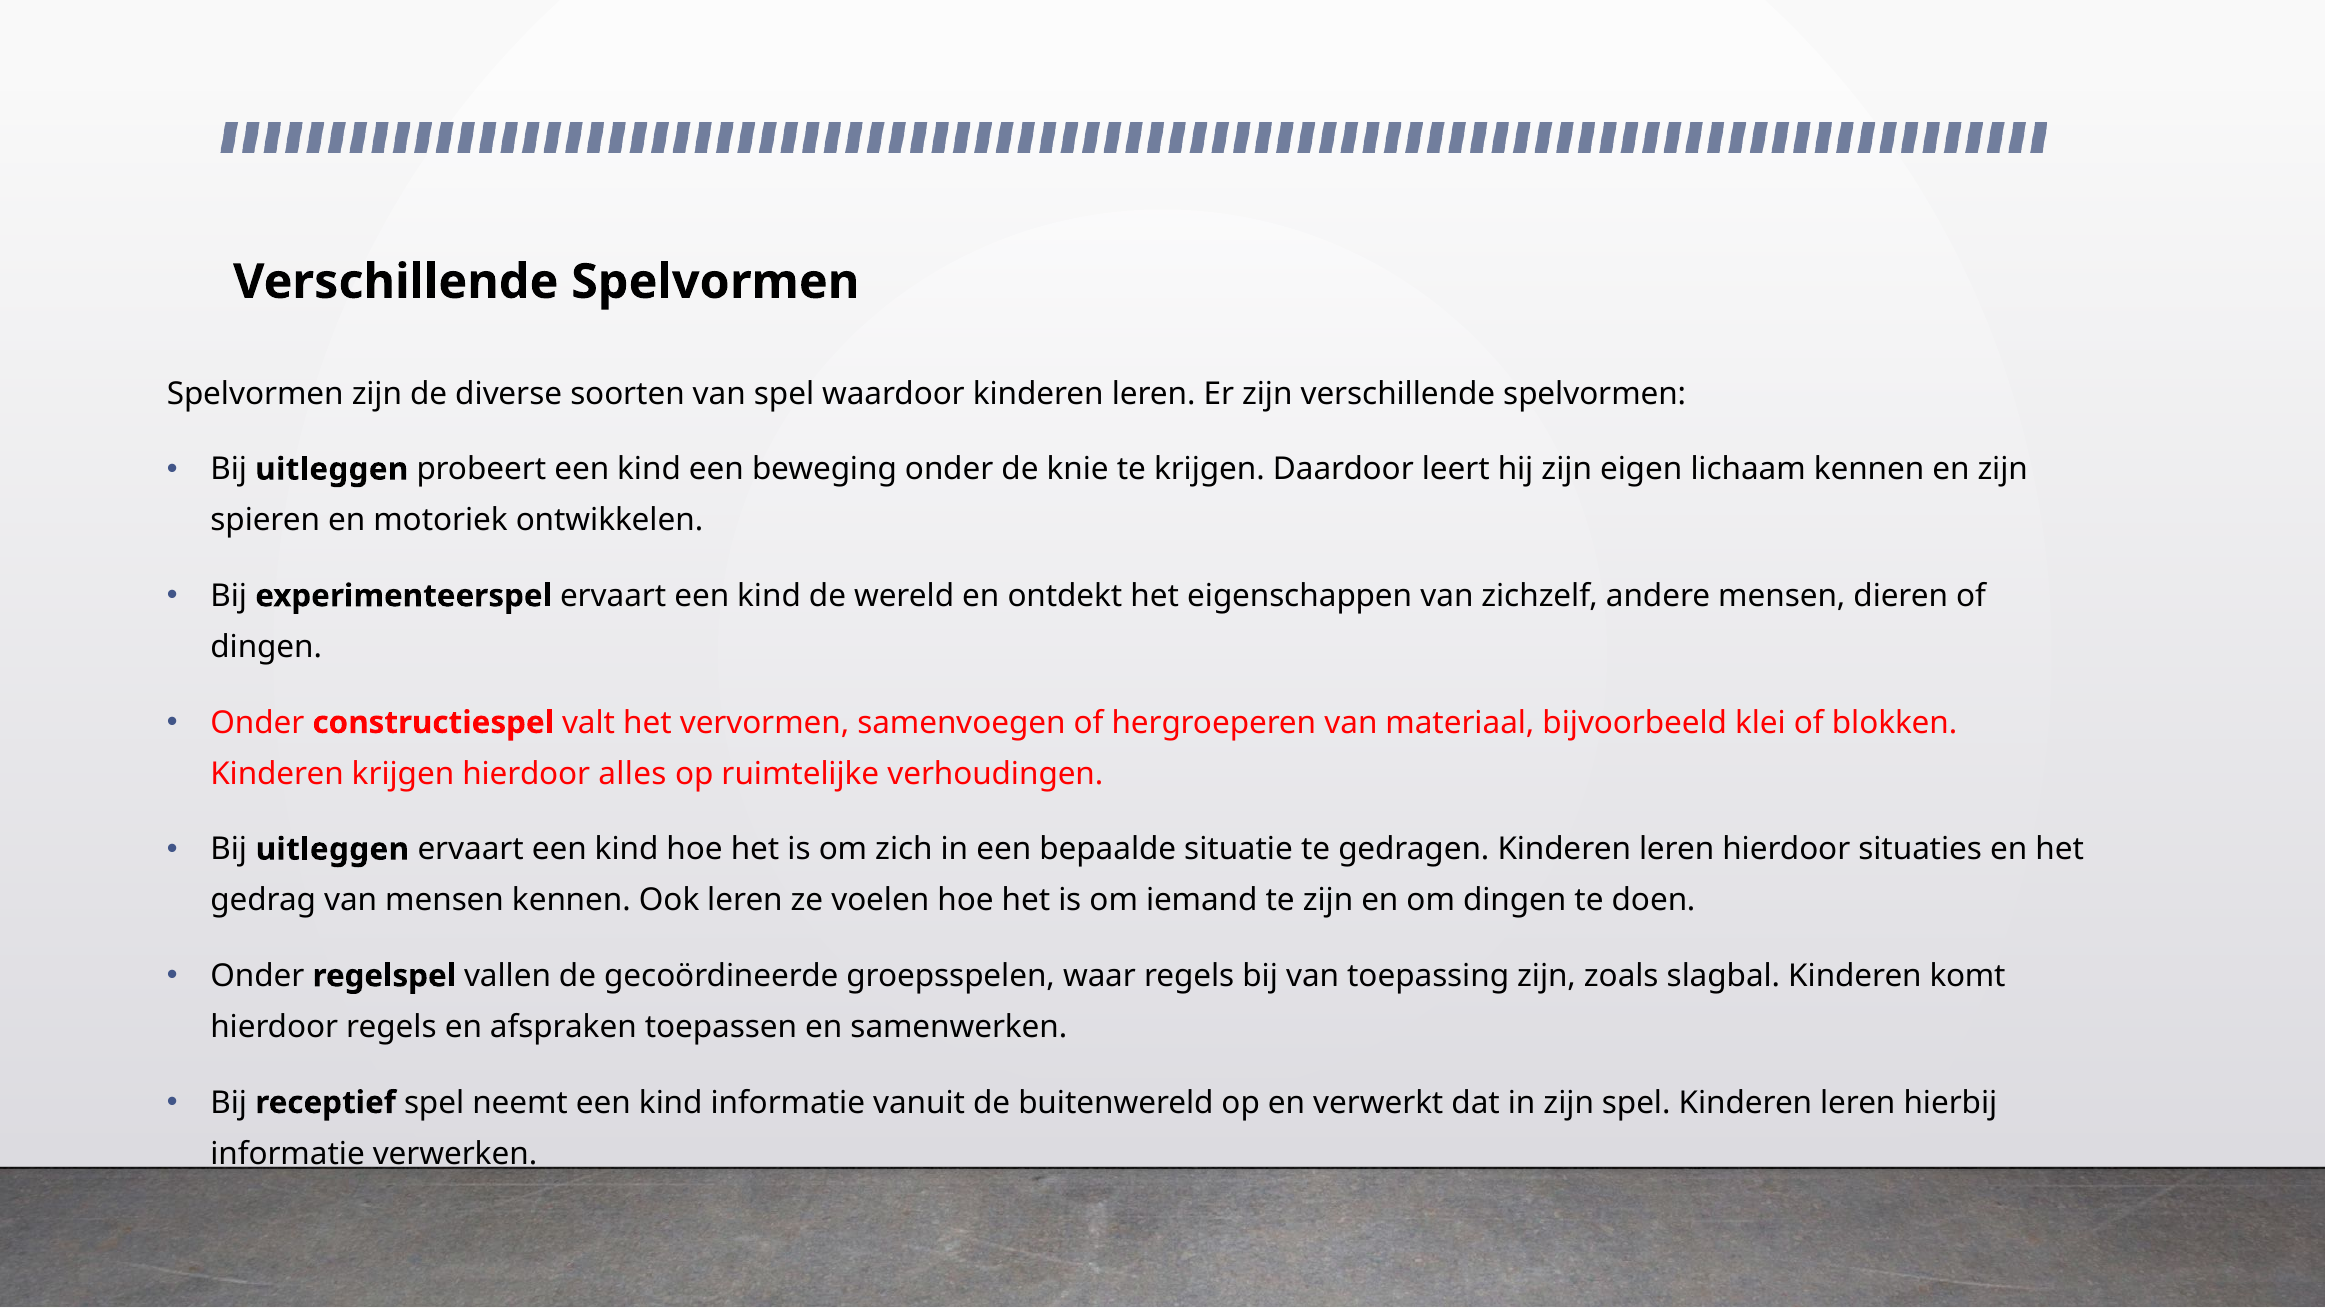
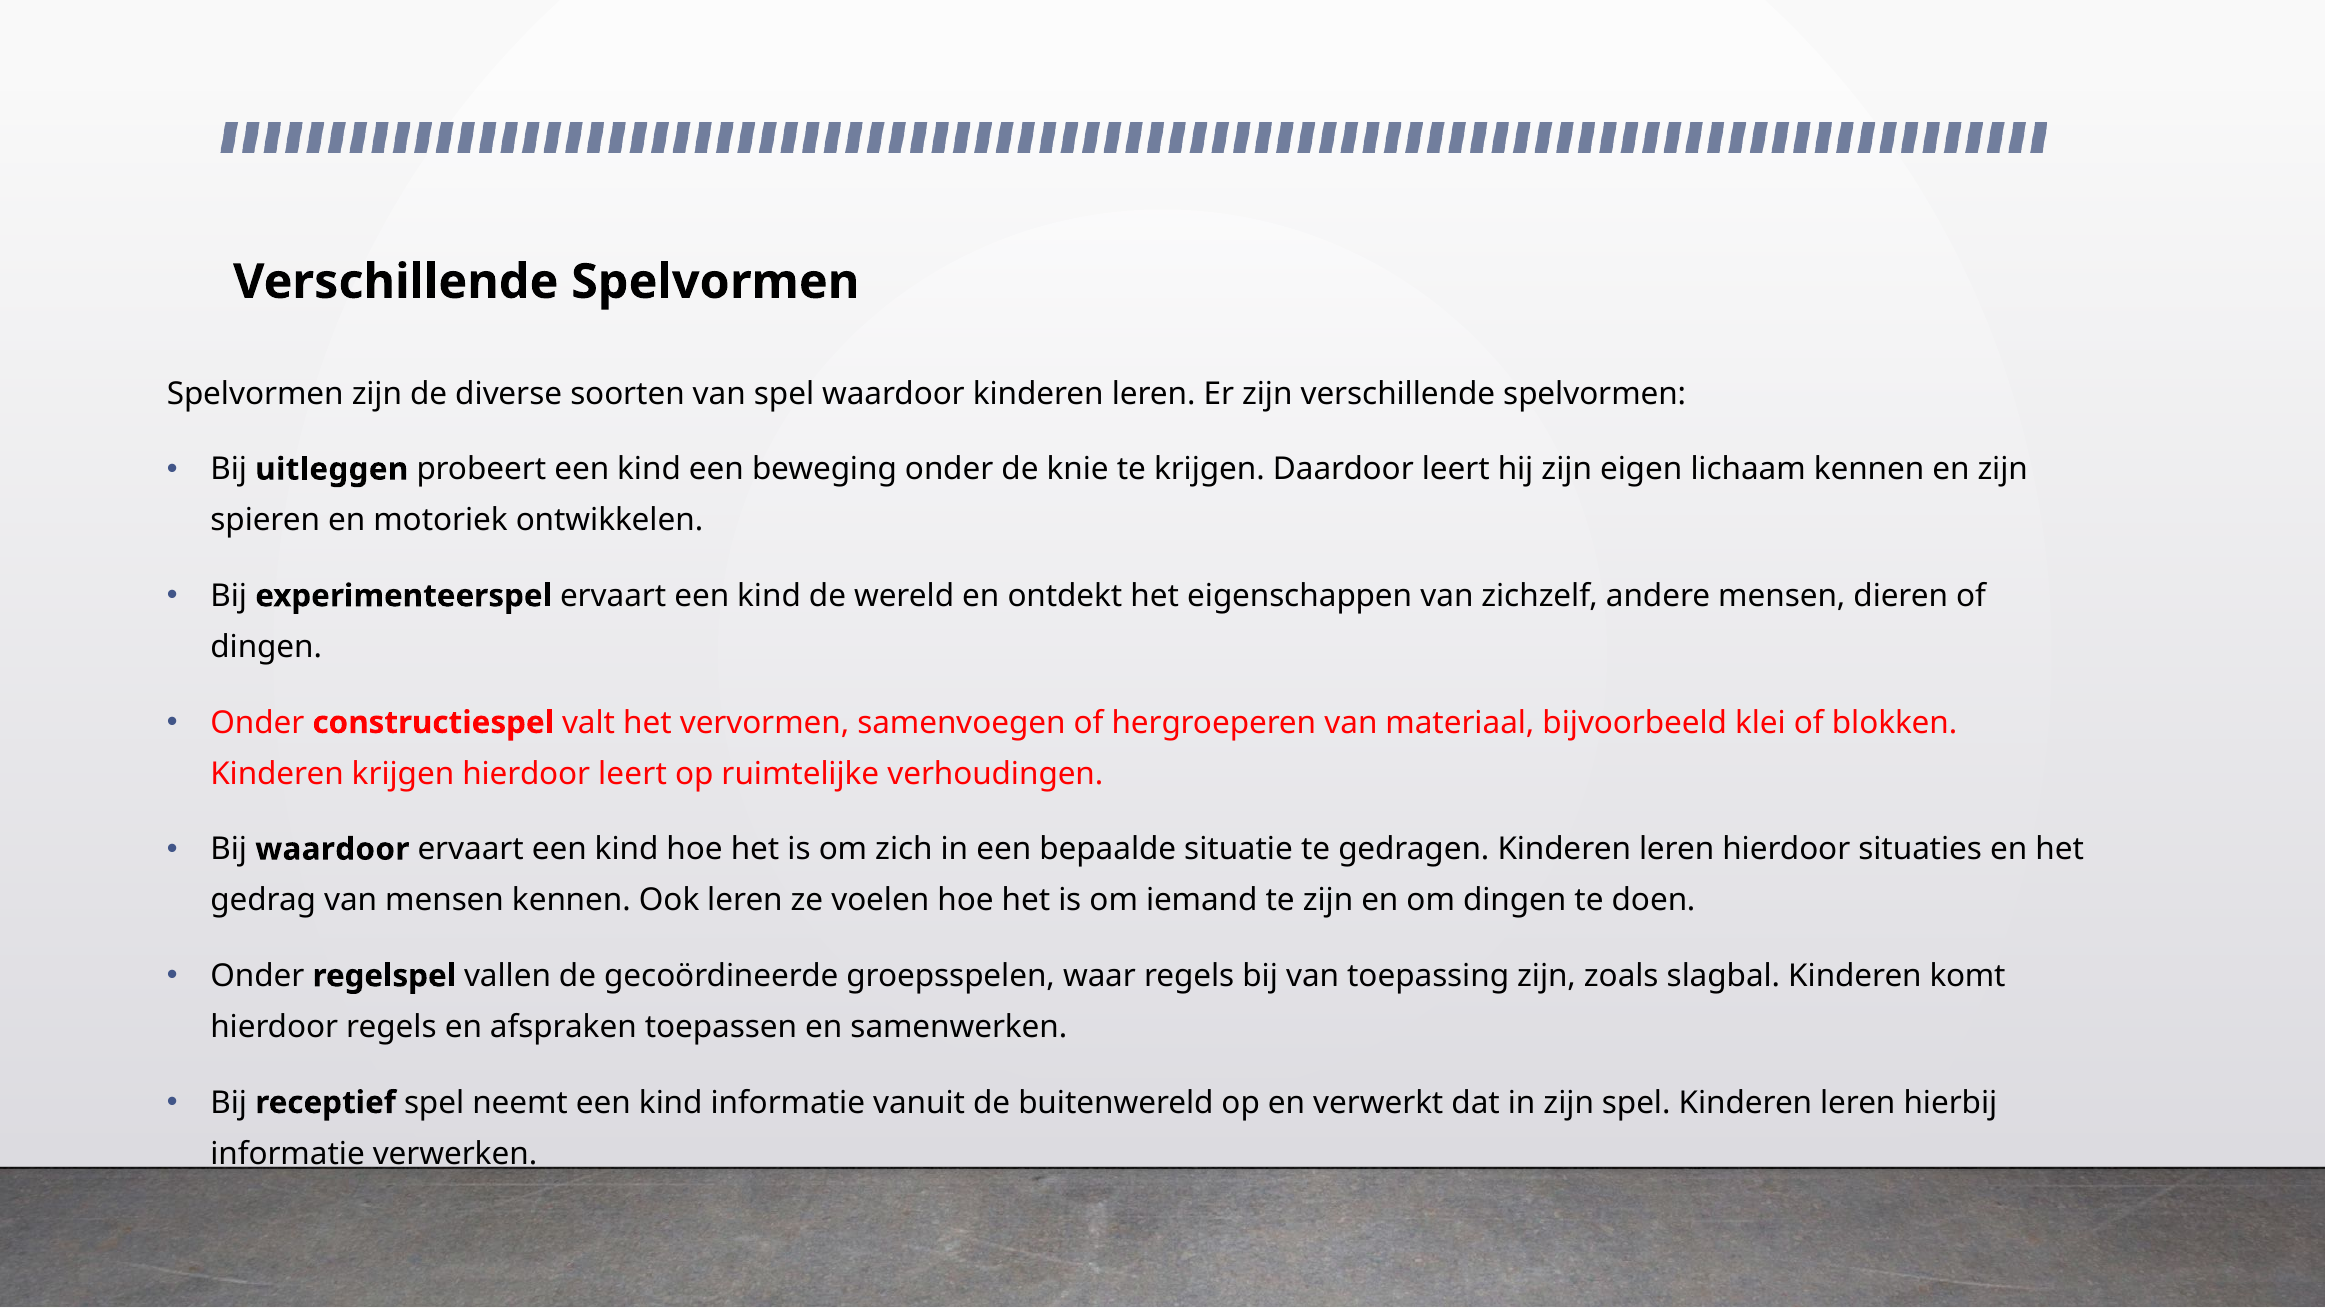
hierdoor alles: alles -> leert
uitleggen at (332, 849): uitleggen -> waardoor
